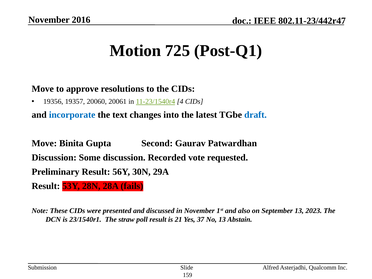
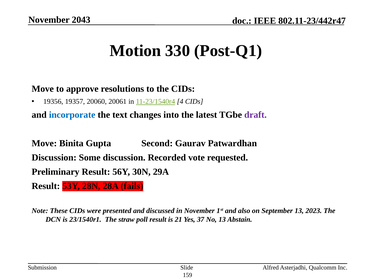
2016: 2016 -> 2043
725: 725 -> 330
draft colour: blue -> purple
